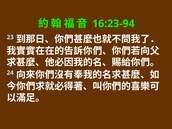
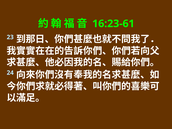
16:23-94: 16:23-94 -> 16:23-61
